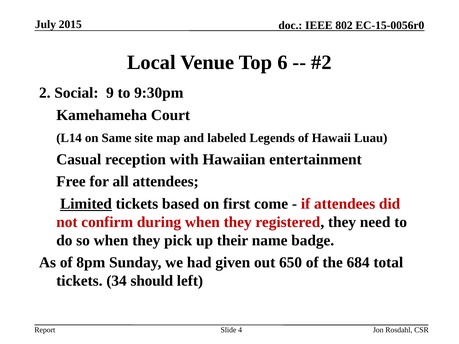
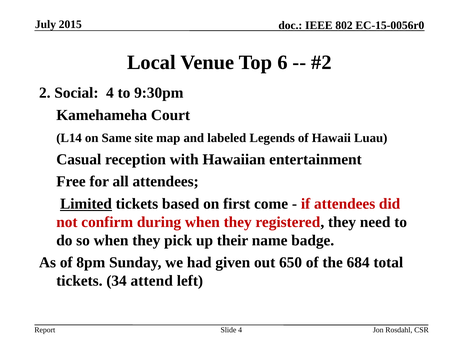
Social 9: 9 -> 4
should: should -> attend
